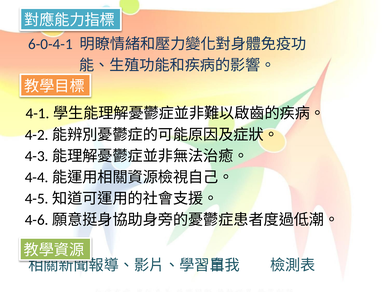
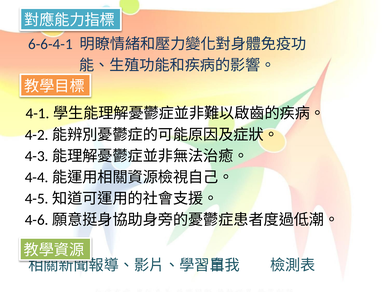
6-0-4-1: 6-0-4-1 -> 6-6-4-1
